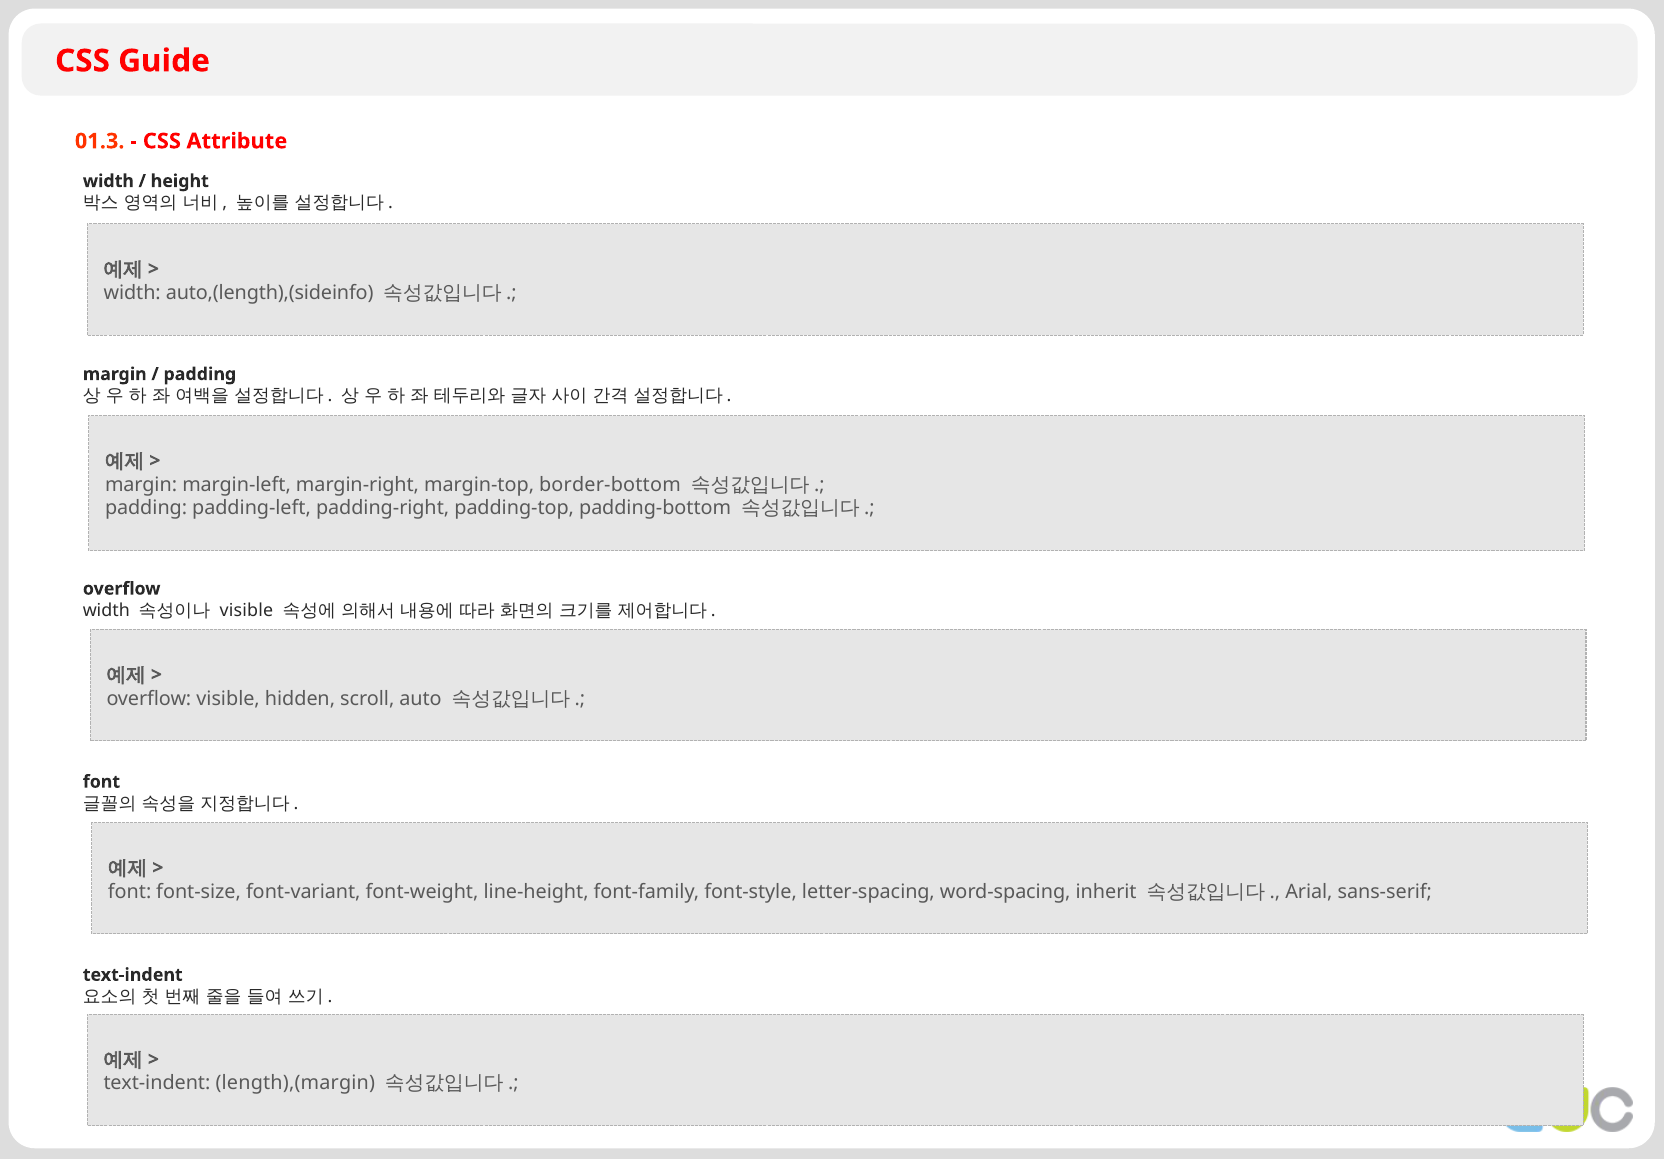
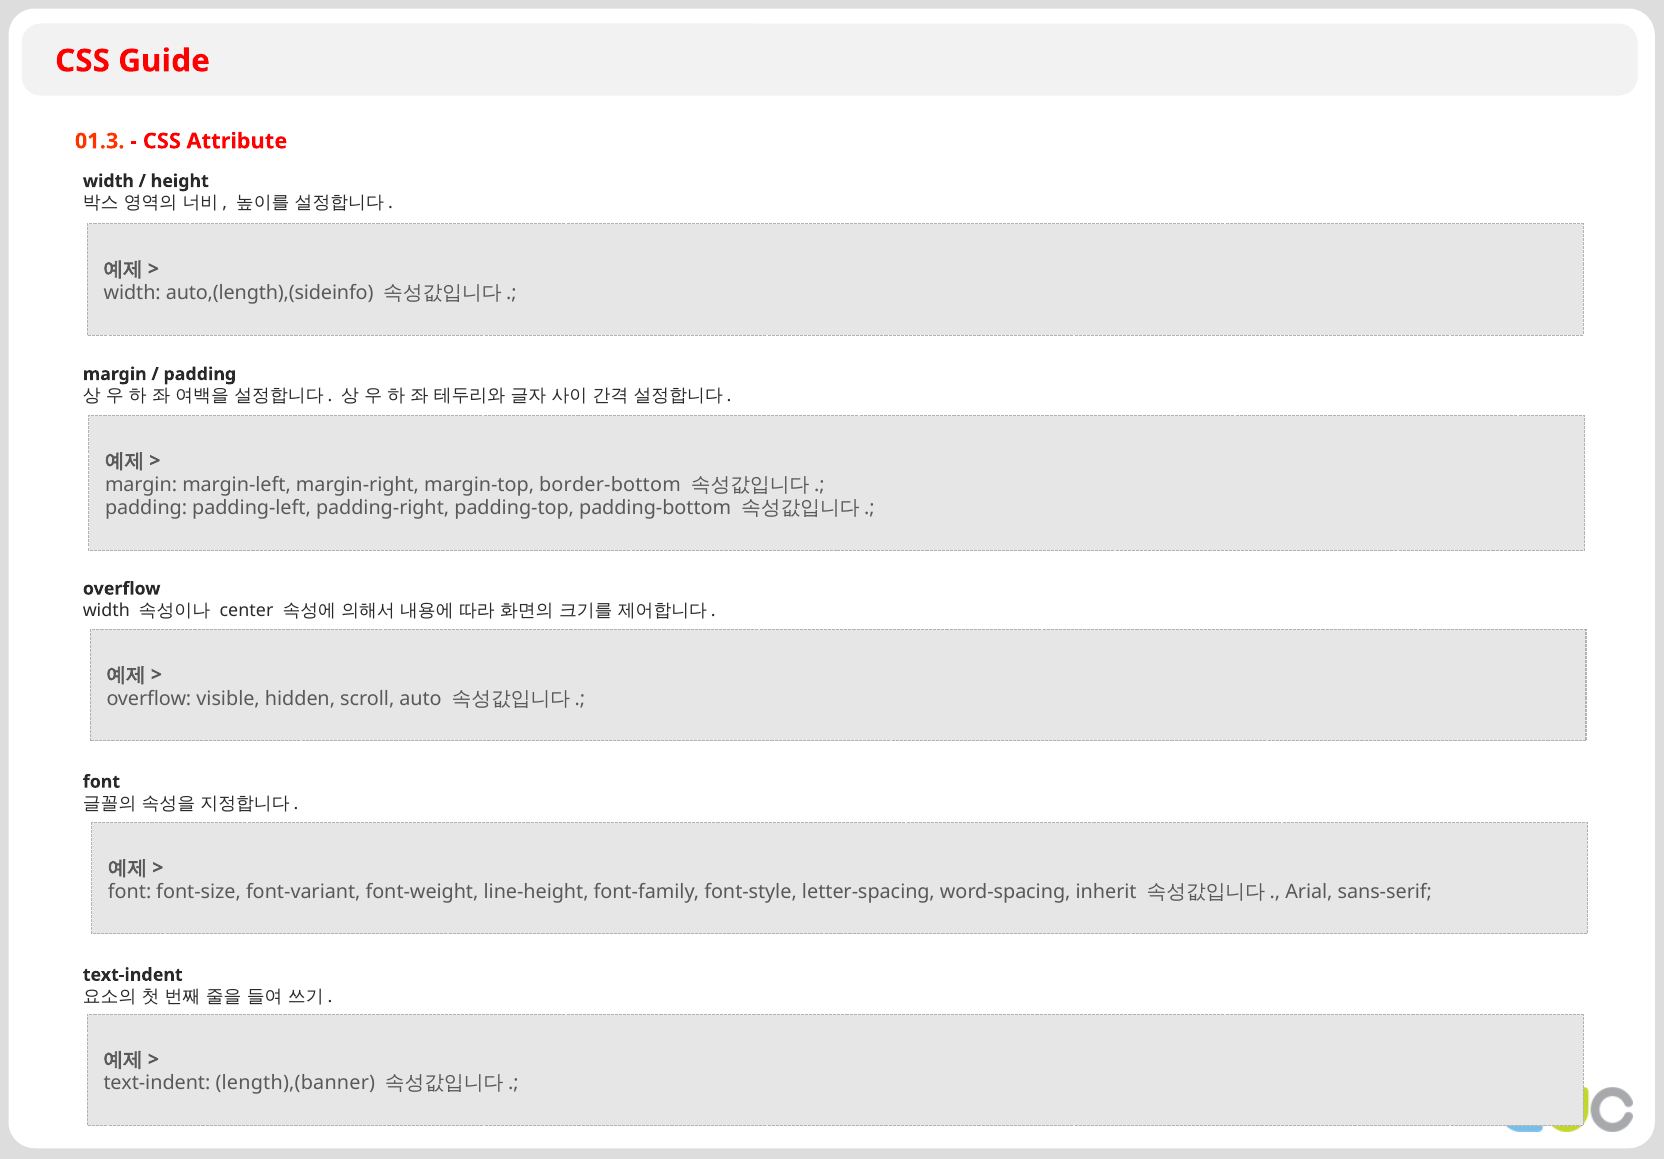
visible at (246, 610): visible -> center
length),(margin: length),(margin -> length),(banner
